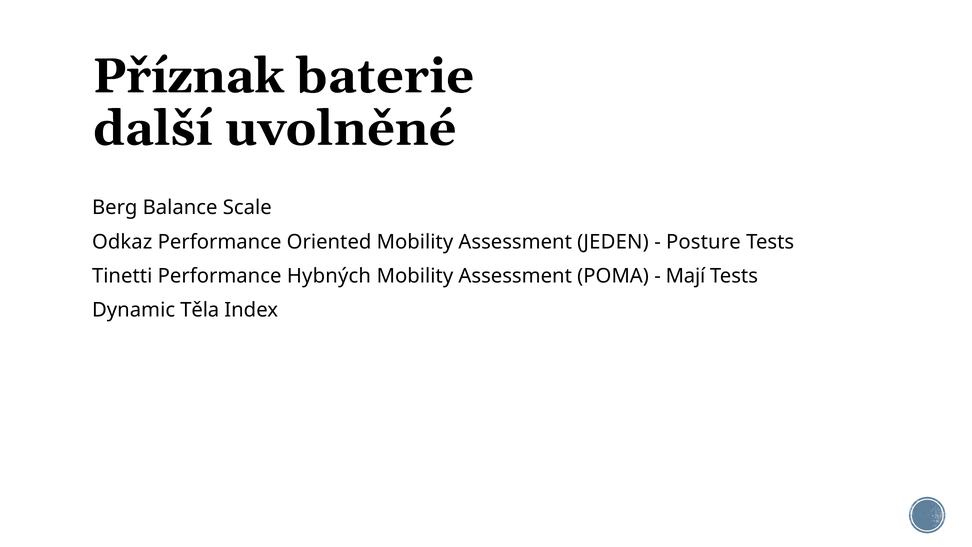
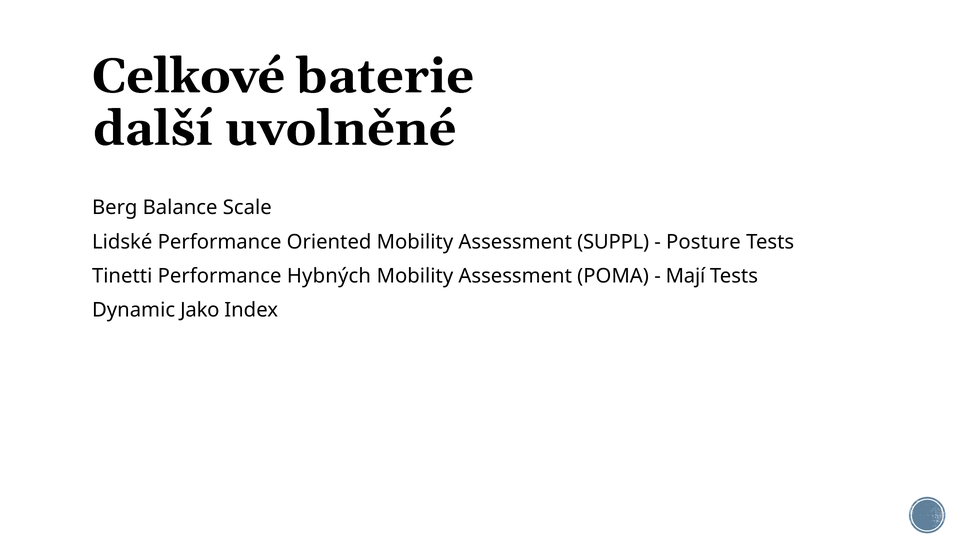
Příznak: Příznak -> Celkové
Odkaz: Odkaz -> Lidské
JEDEN: JEDEN -> SUPPL
Těla: Těla -> Jako
